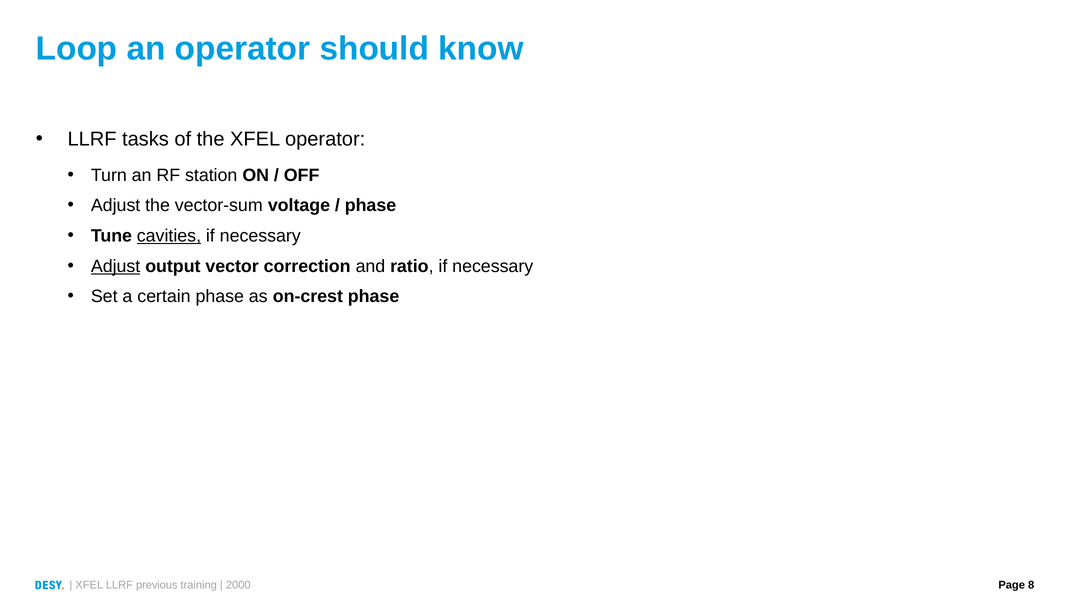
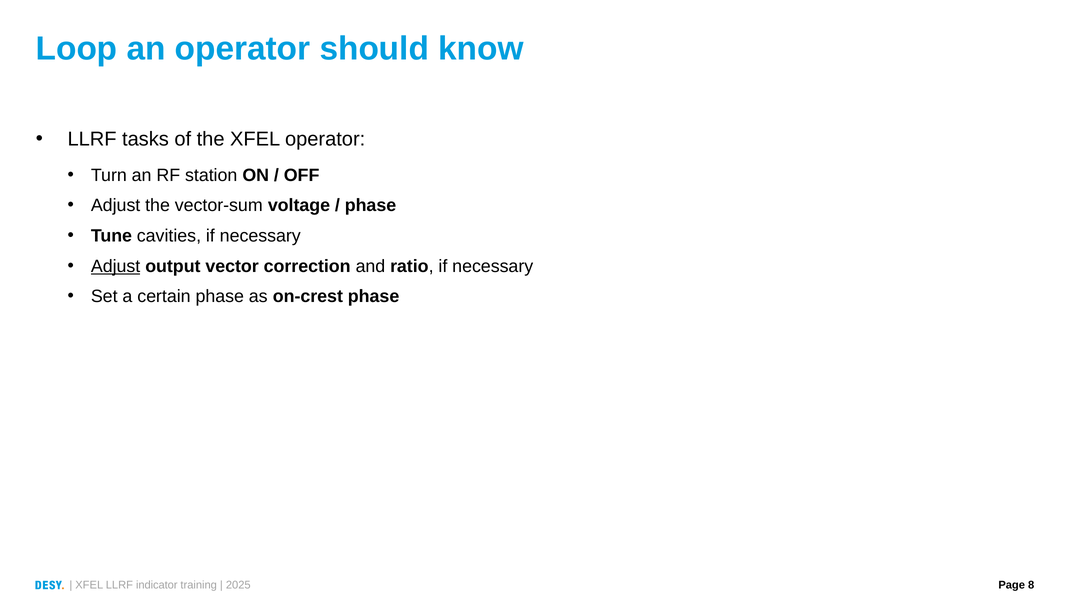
cavities underline: present -> none
previous: previous -> indicator
2000: 2000 -> 2025
